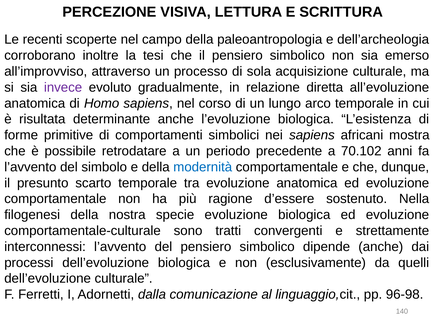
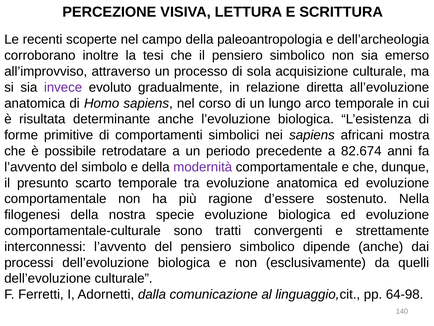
70.102: 70.102 -> 82.674
modernità colour: blue -> purple
96-98: 96-98 -> 64-98
